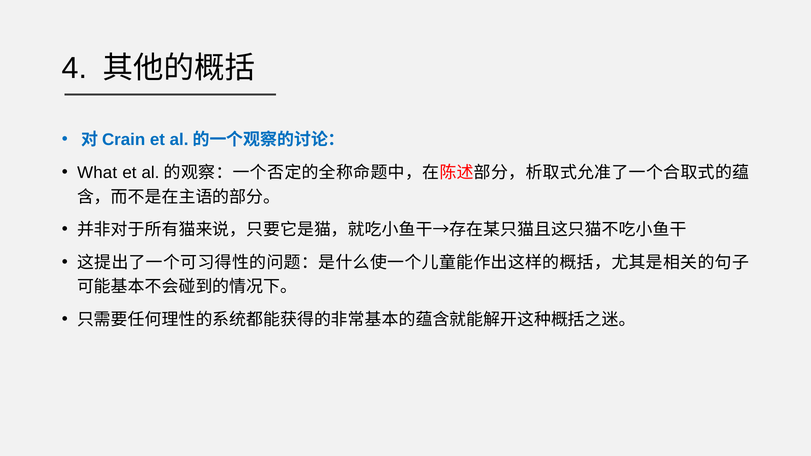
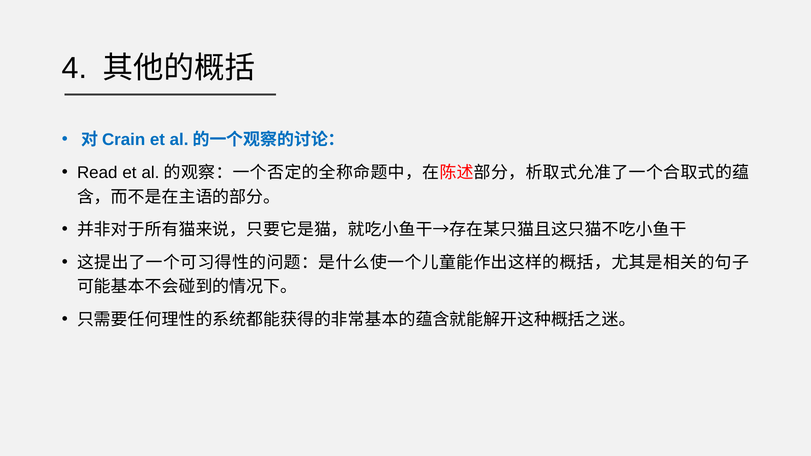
What: What -> Read
